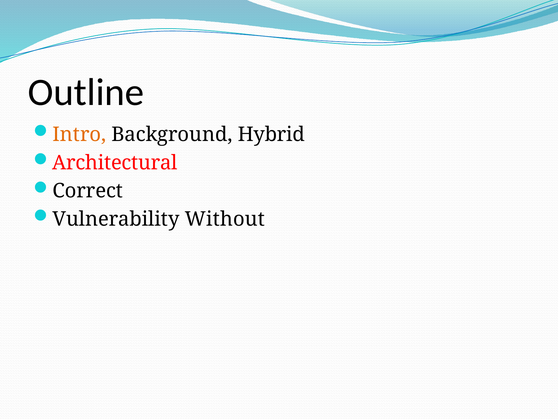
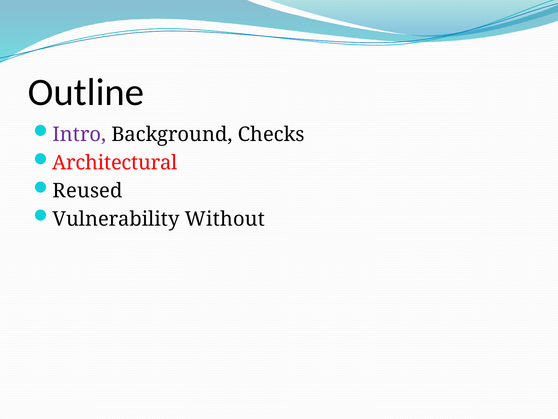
Intro colour: orange -> purple
Hybrid: Hybrid -> Checks
Correct: Correct -> Reused
